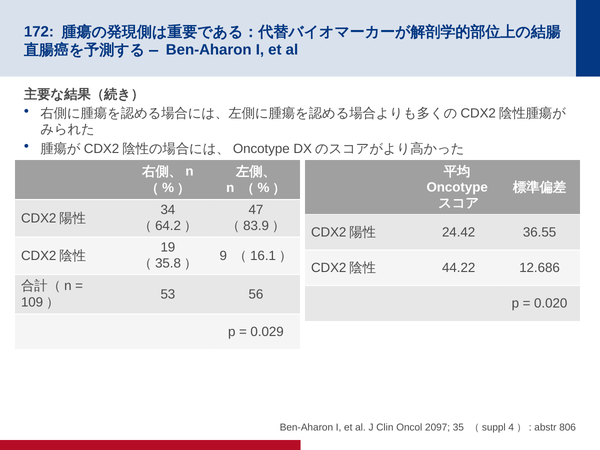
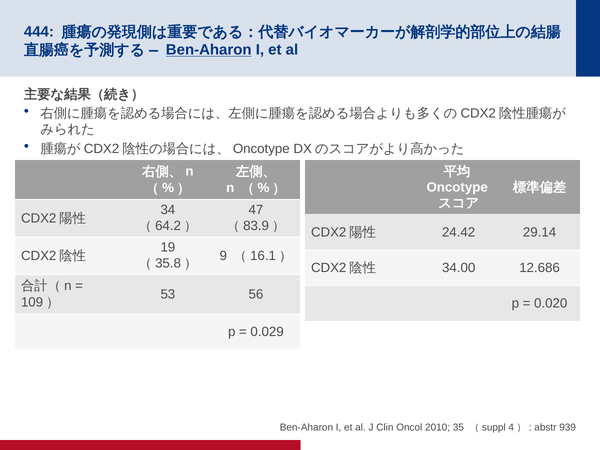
172: 172 -> 444
Ben-Aharon at (209, 50) underline: none -> present
36.55: 36.55 -> 29.14
44.22: 44.22 -> 34.00
2097: 2097 -> 2010
806: 806 -> 939
